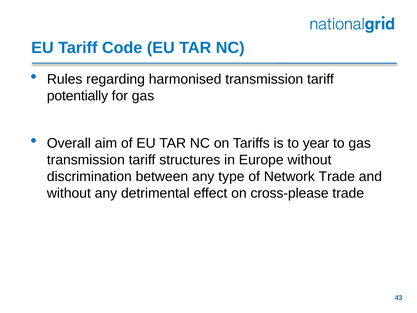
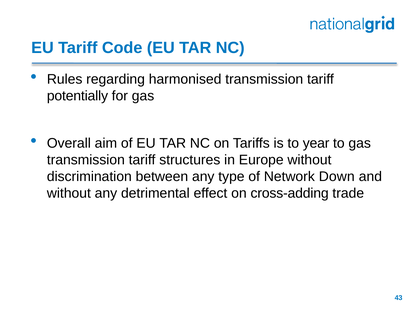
Network Trade: Trade -> Down
cross-please: cross-please -> cross-adding
